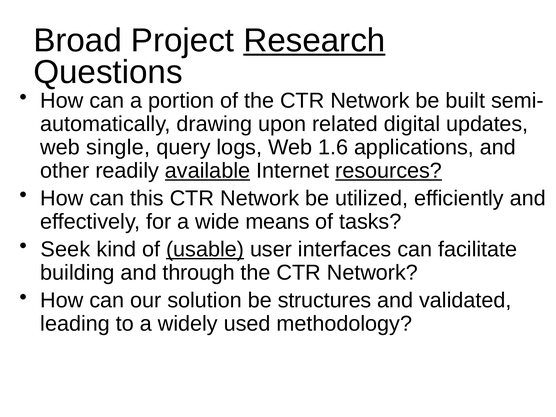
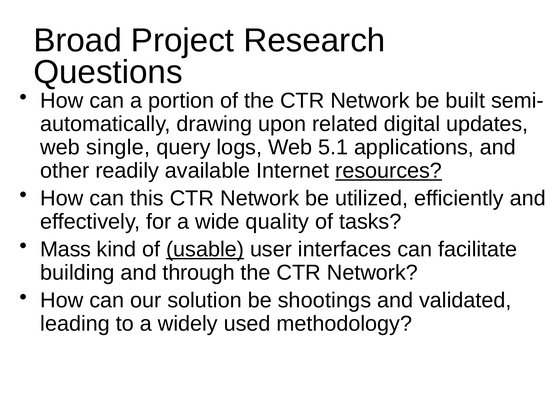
Research underline: present -> none
1.6: 1.6 -> 5.1
available underline: present -> none
means: means -> quality
Seek: Seek -> Mass
structures: structures -> shootings
